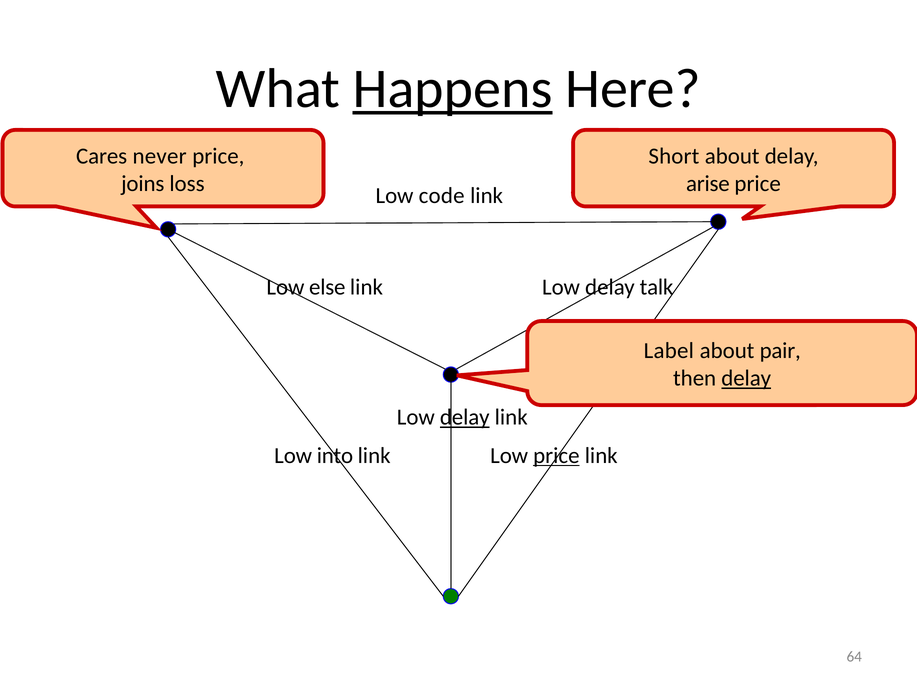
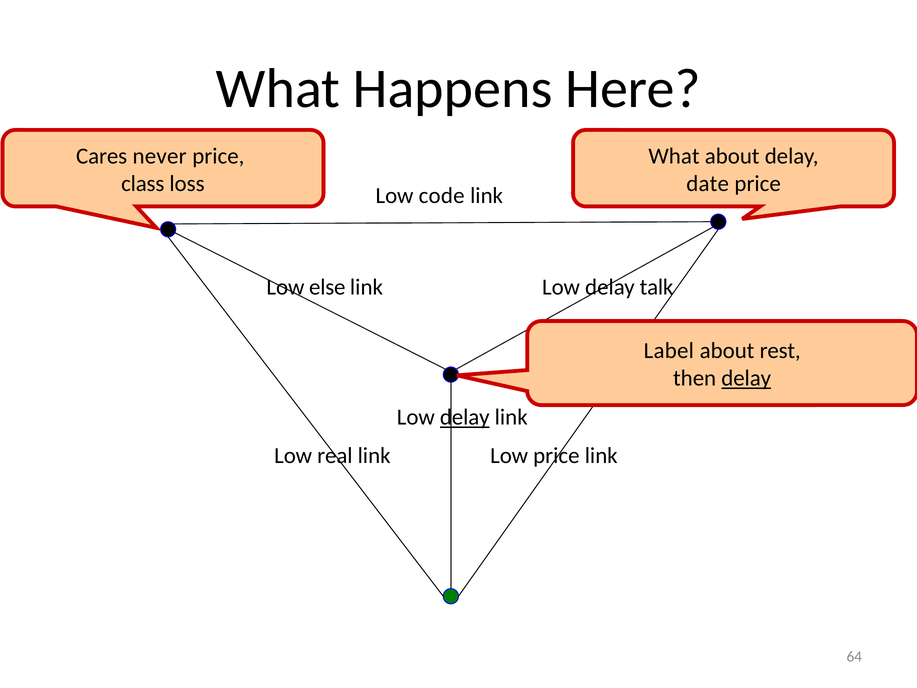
Happens underline: present -> none
Short at (674, 156): Short -> What
joins: joins -> class
arise: arise -> date
pair: pair -> rest
into: into -> real
price at (556, 455) underline: present -> none
